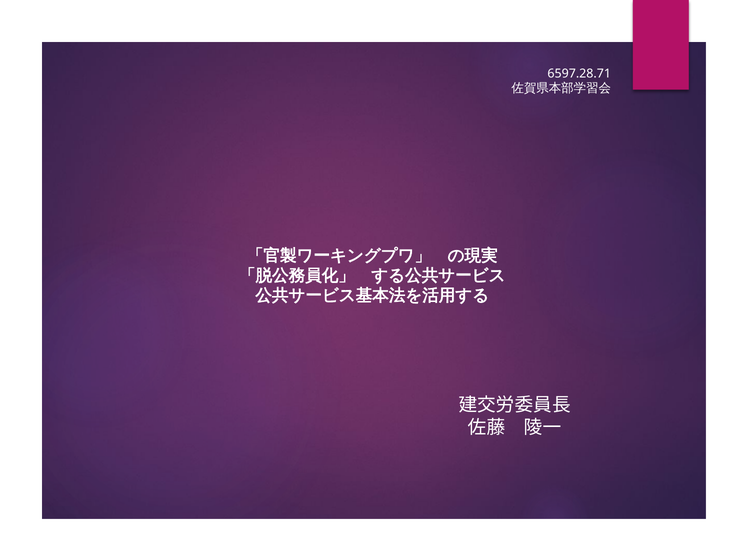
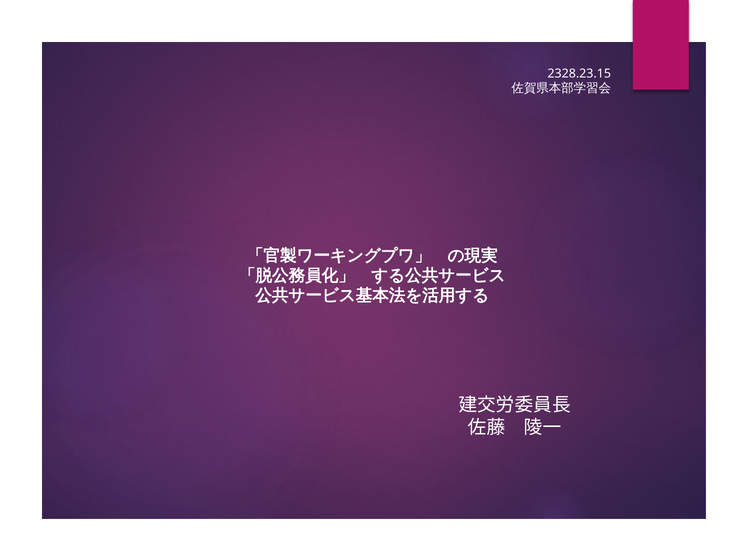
6597.28.71: 6597.28.71 -> 2328.23.15
